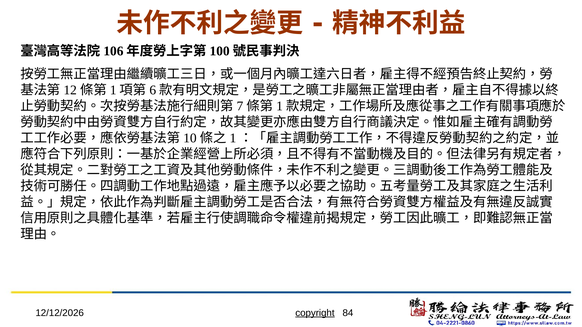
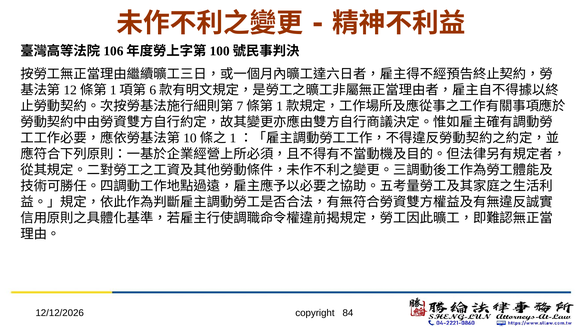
copyright underline: present -> none
